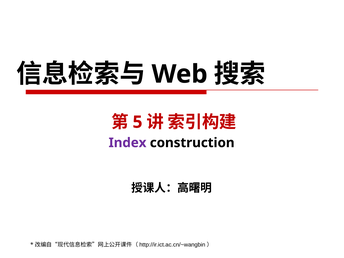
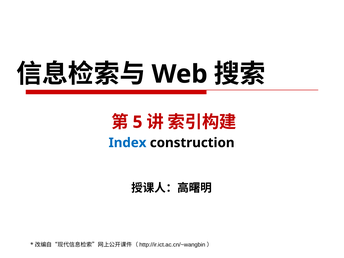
Index colour: purple -> blue
